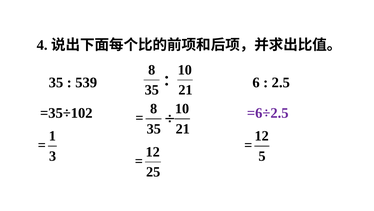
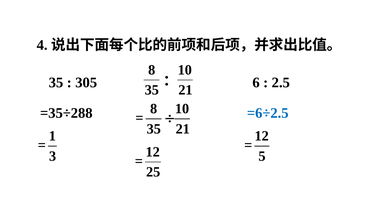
539: 539 -> 305
=35÷102: =35÷102 -> =35÷288
=6÷2.5 colour: purple -> blue
